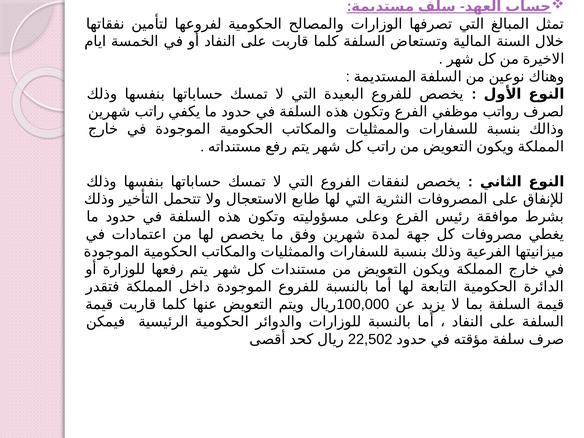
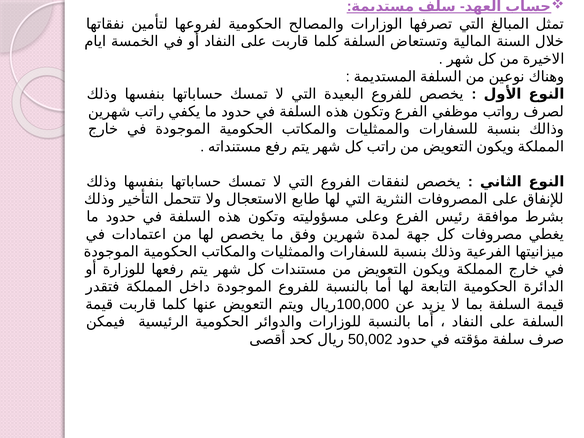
22,502: 22,502 -> 50,002
